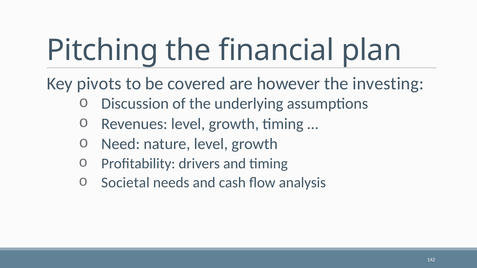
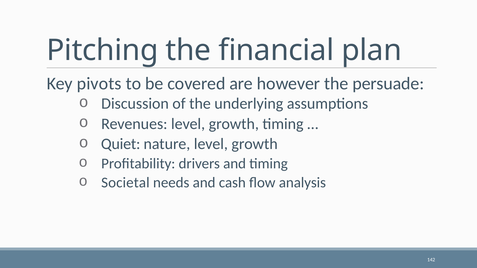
investing: investing -> persuade
Need: Need -> Quiet
